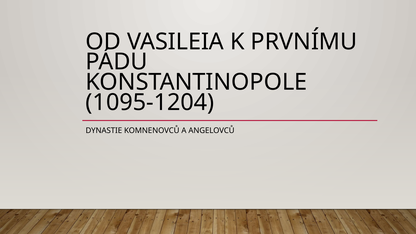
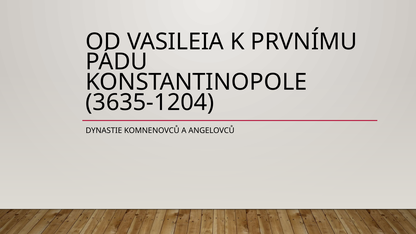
1095-1204: 1095-1204 -> 3635-1204
